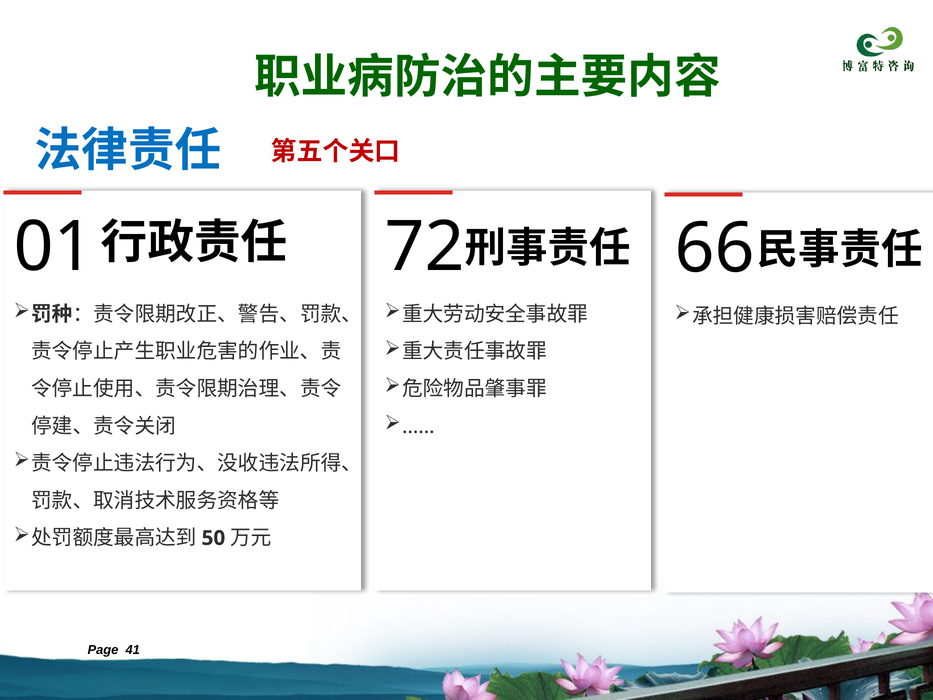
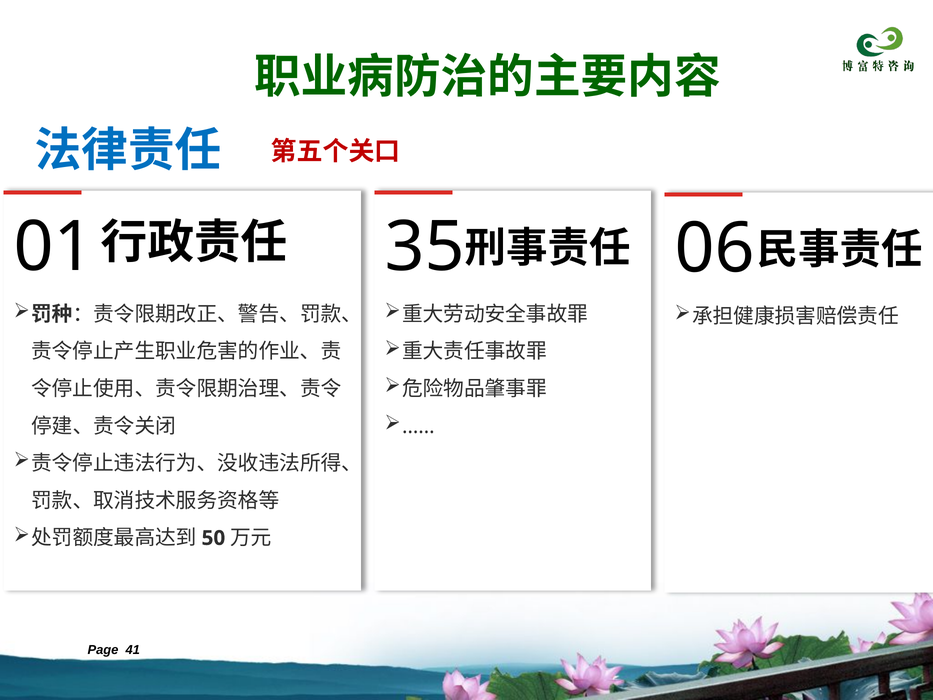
72: 72 -> 35
66: 66 -> 06
